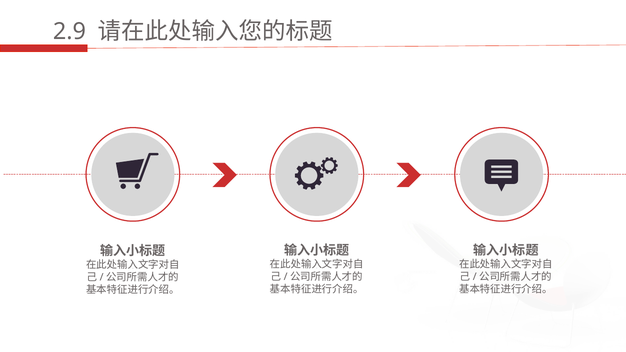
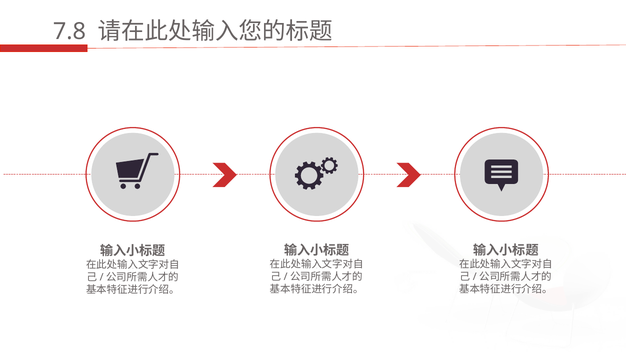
2.9: 2.9 -> 7.8
